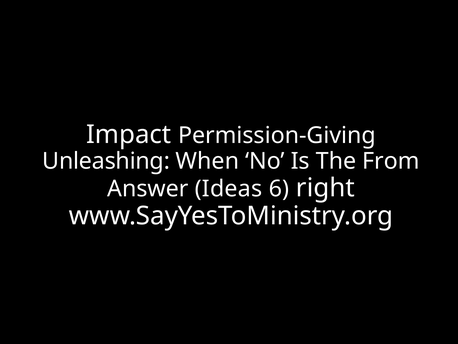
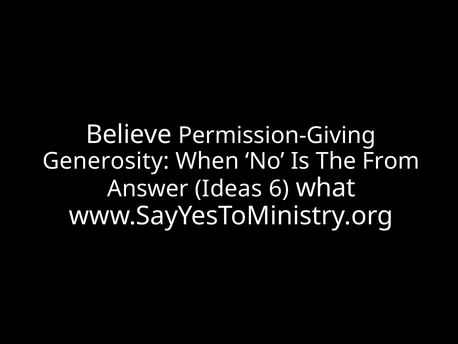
Impact: Impact -> Believe
Unleashing: Unleashing -> Generosity
right: right -> what
